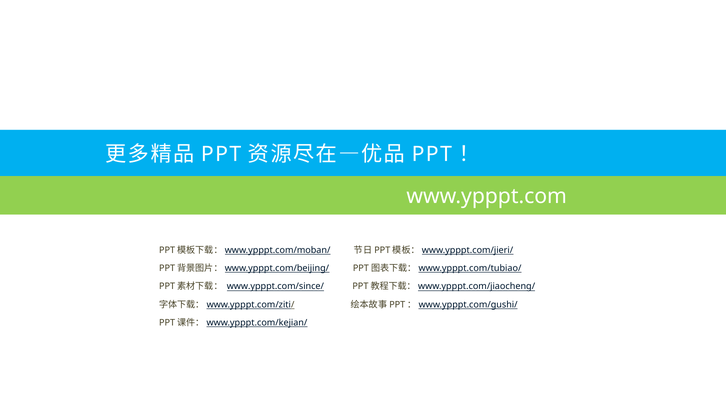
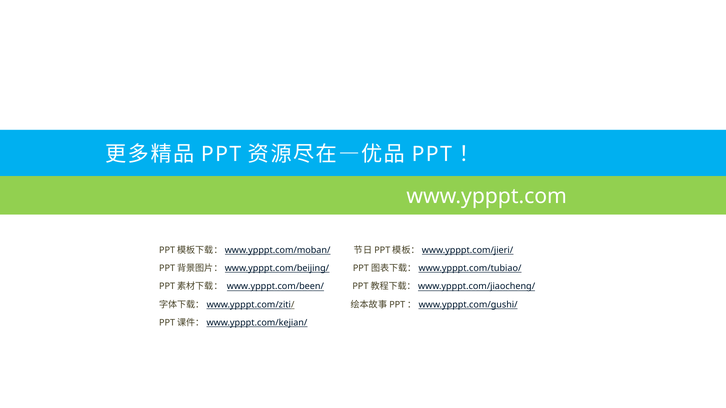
www.ypppt.com/since/: www.ypppt.com/since/ -> www.ypppt.com/been/
